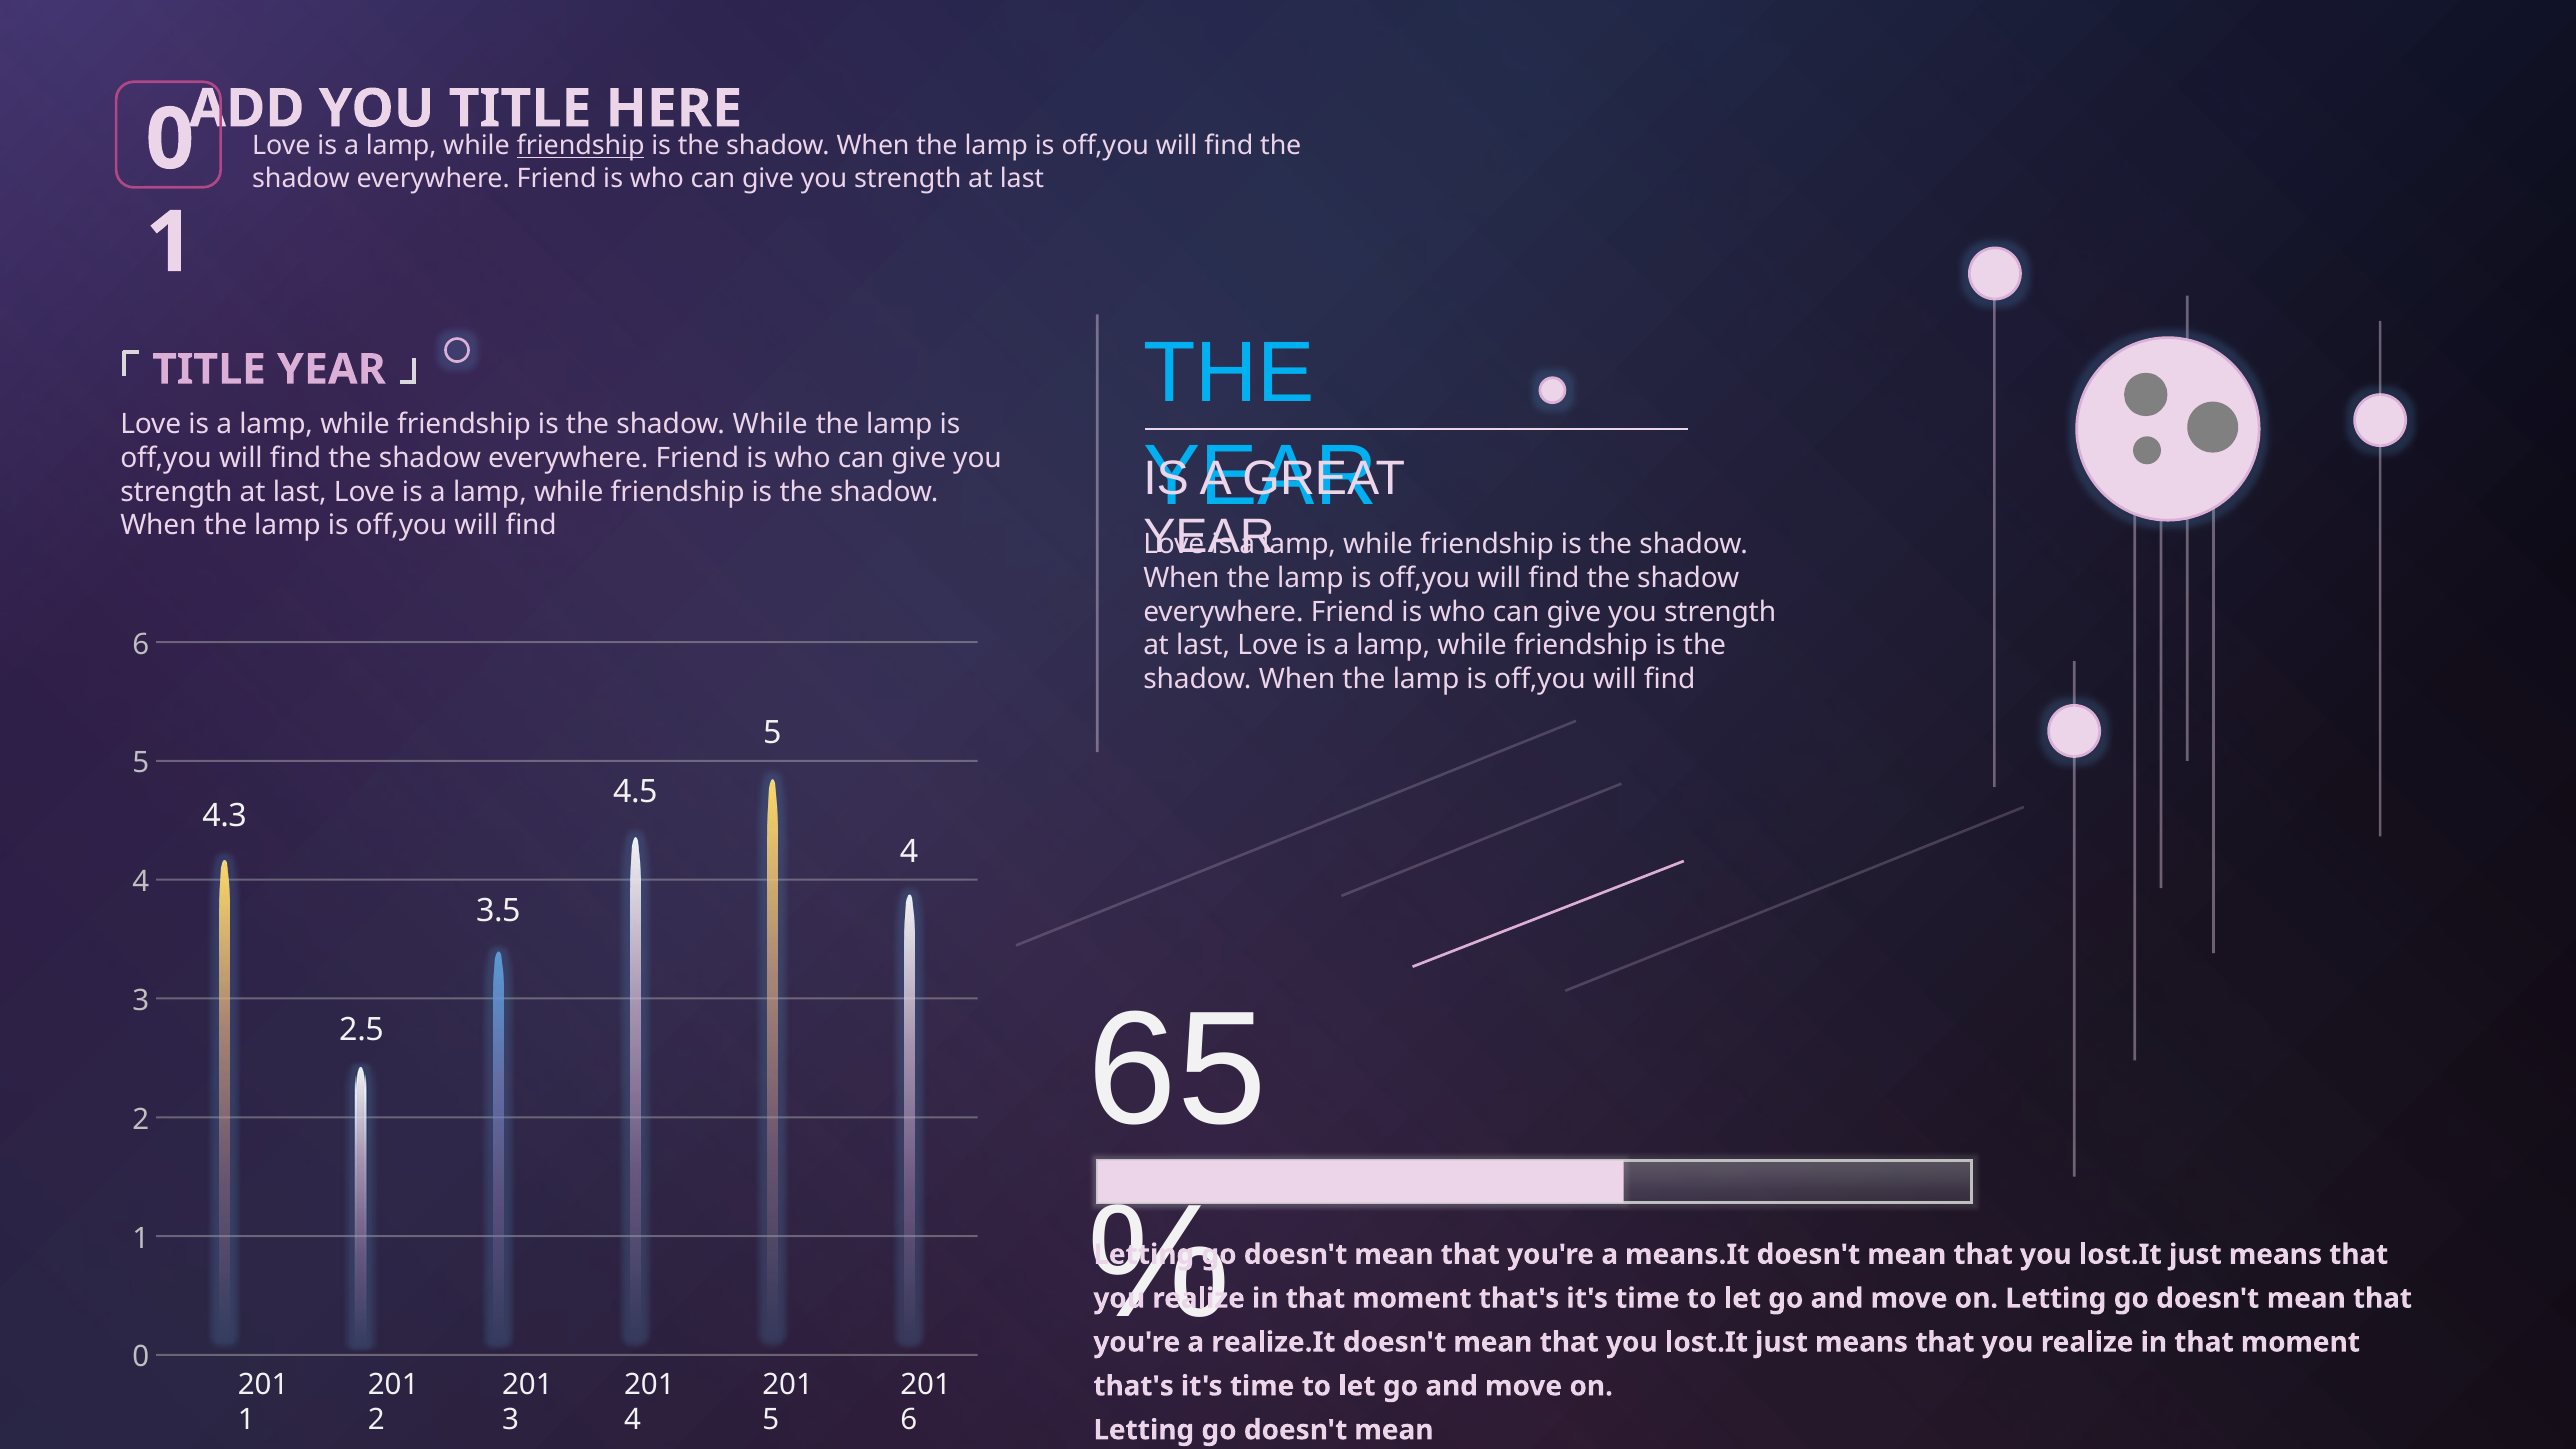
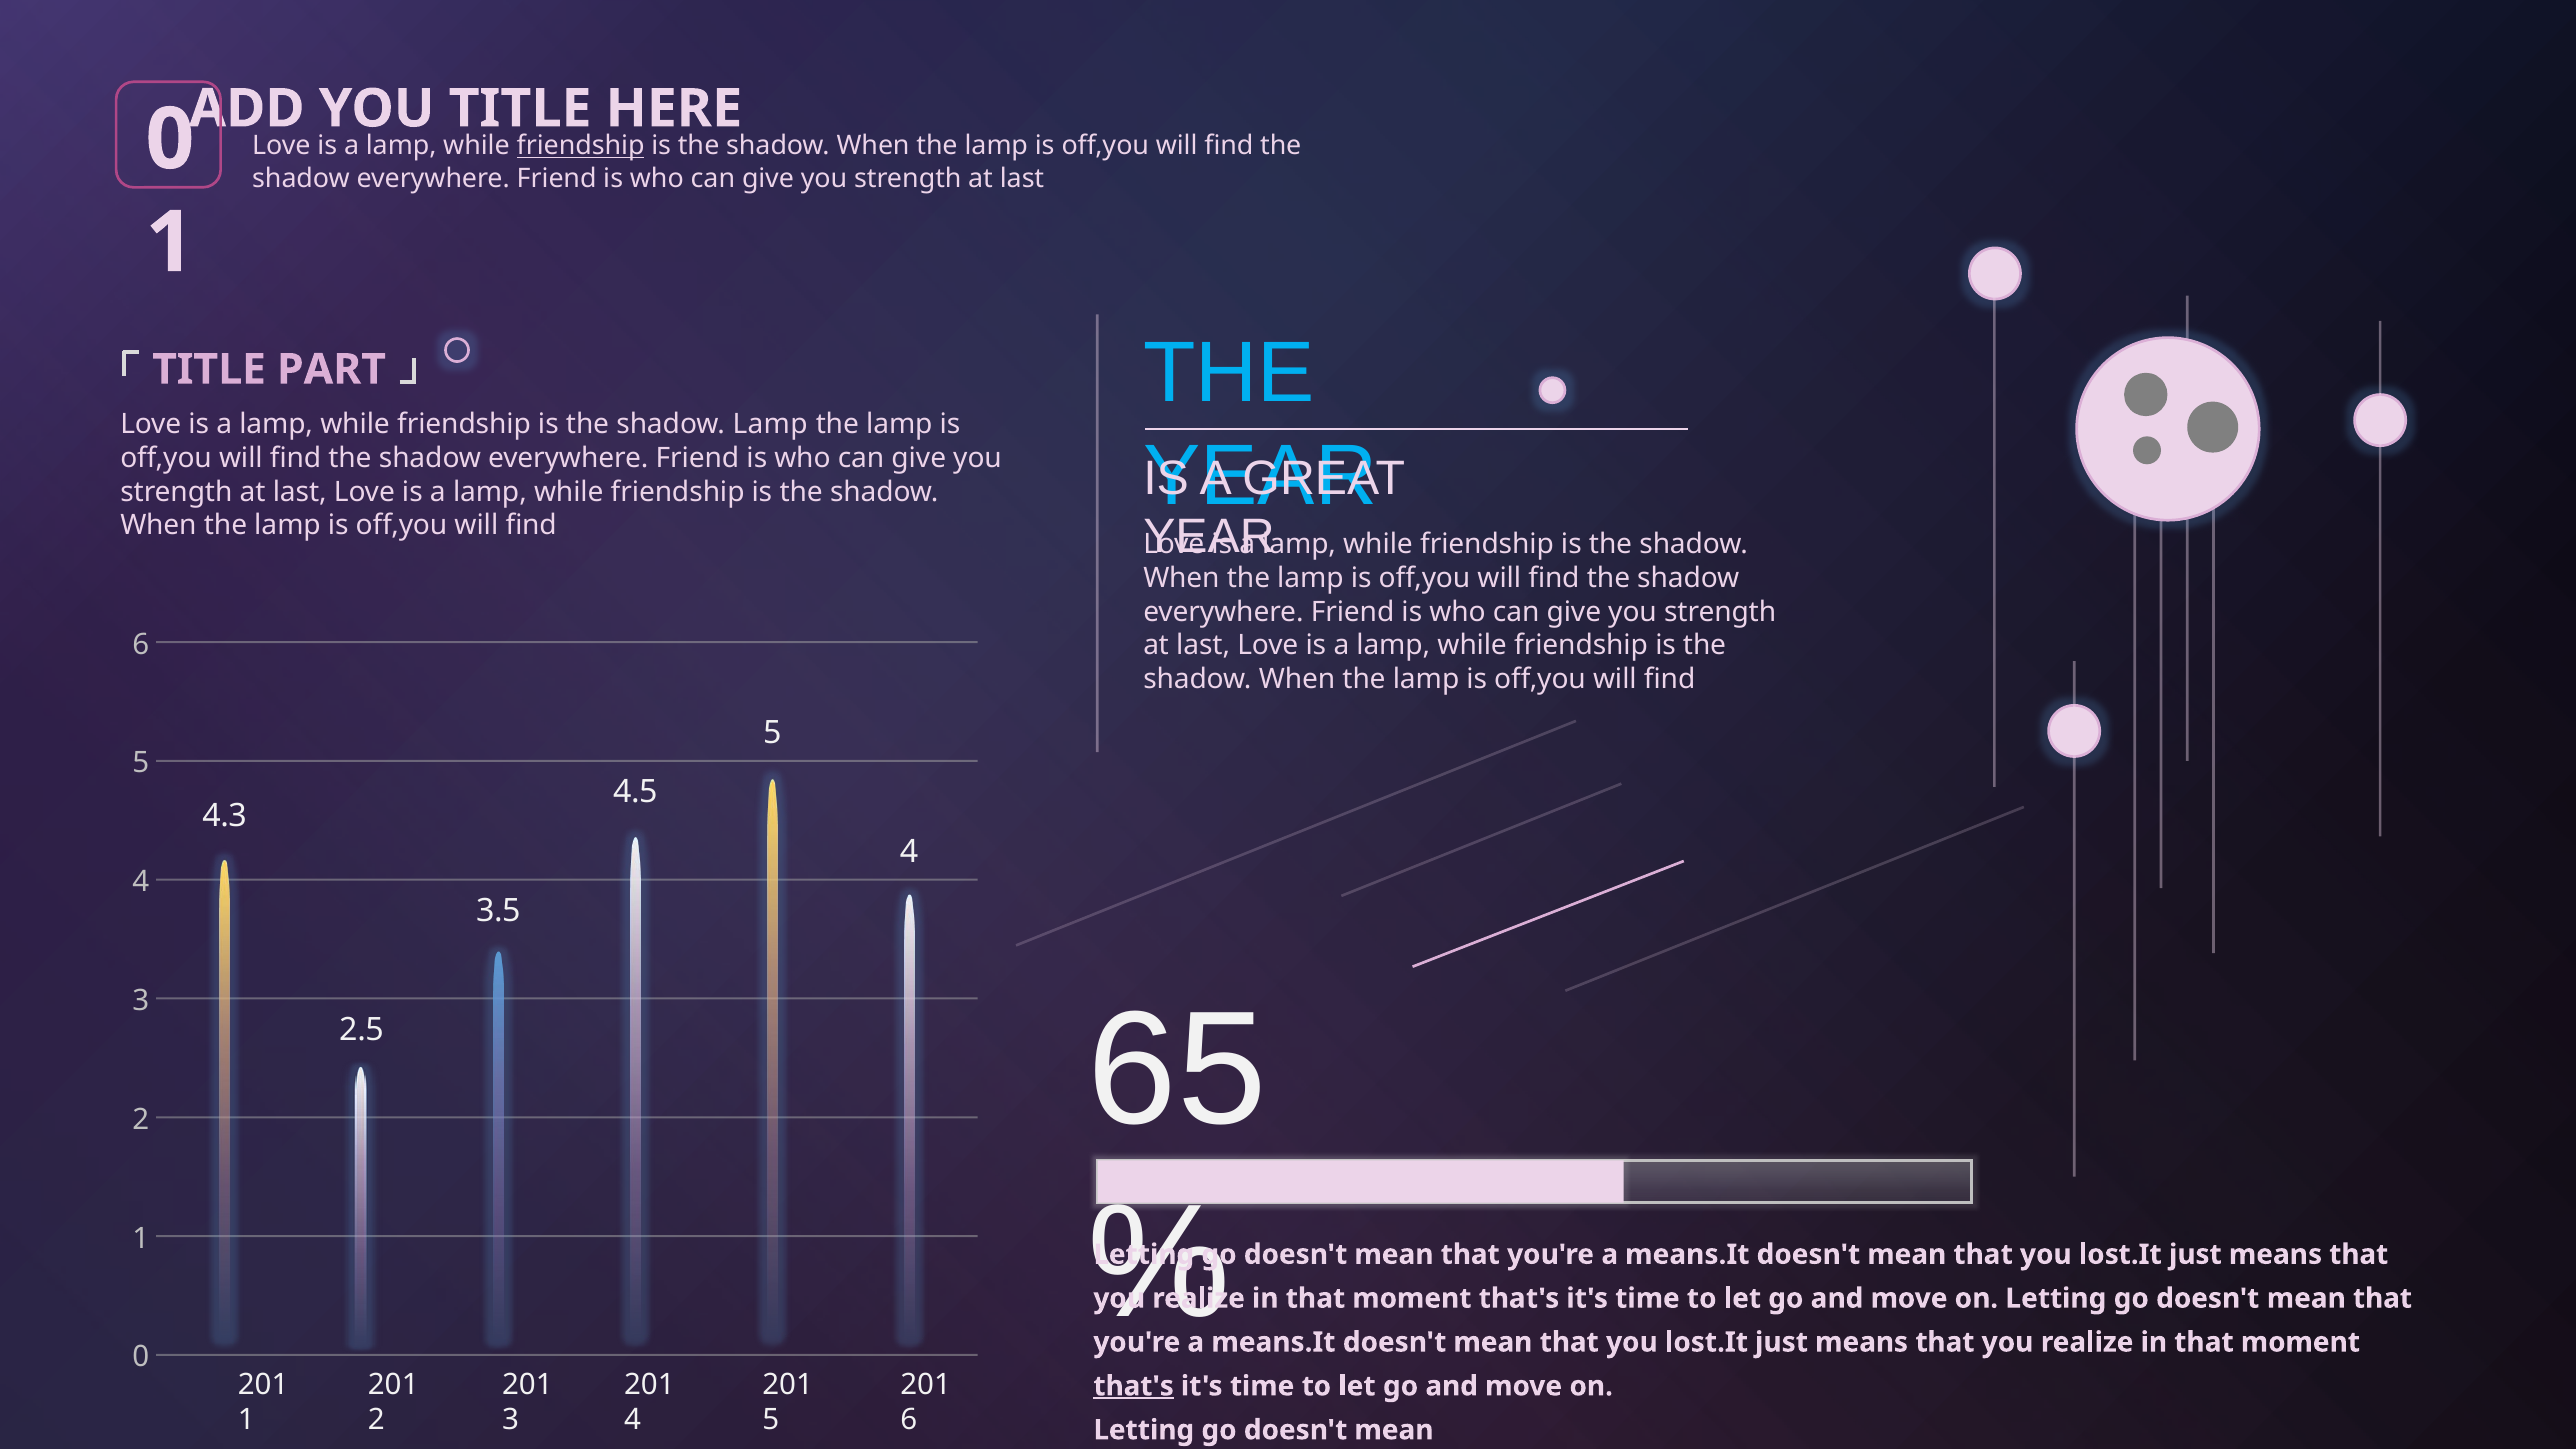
TITLE YEAR: YEAR -> PART
shadow While: While -> Lamp
realize.It at (1273, 1342): realize.It -> means.It
that's at (1134, 1386) underline: none -> present
